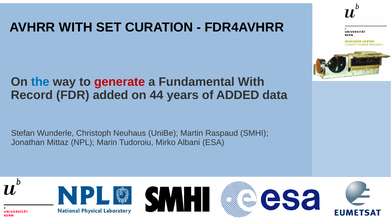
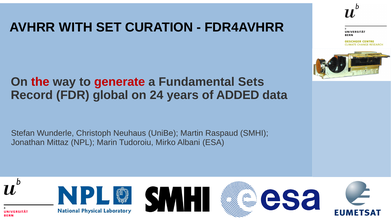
the colour: blue -> red
Fundamental With: With -> Sets
FDR added: added -> global
44: 44 -> 24
